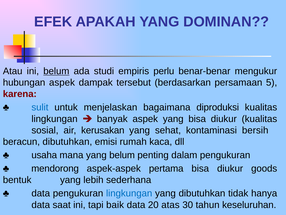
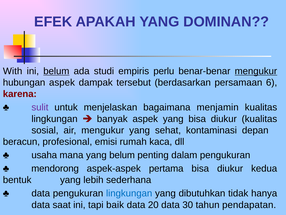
Atau: Atau -> With
mengukur at (256, 71) underline: none -> present
5: 5 -> 6
sulit colour: blue -> purple
diproduksi: diproduksi -> menjamin
air kerusakan: kerusakan -> mengukur
bersih: bersih -> depan
beracun dibutuhkan: dibutuhkan -> profesional
goods: goods -> kedua
20 atas: atas -> data
keseluruhan: keseluruhan -> pendapatan
